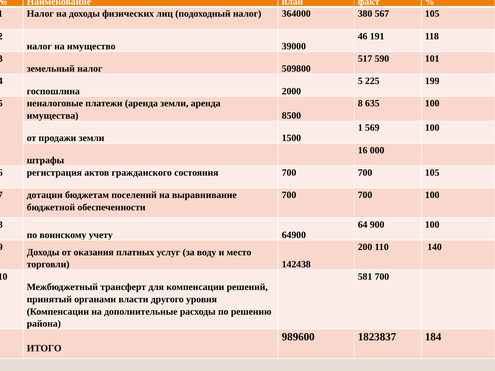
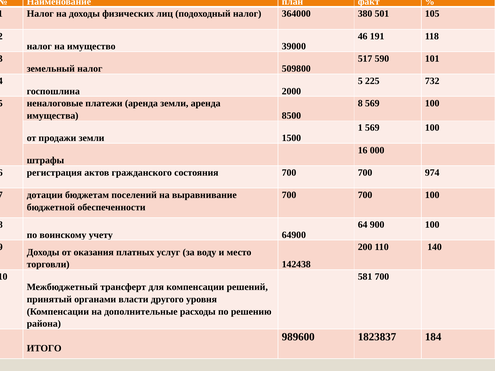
567: 567 -> 501
199: 199 -> 732
8 635: 635 -> 569
700 105: 105 -> 974
